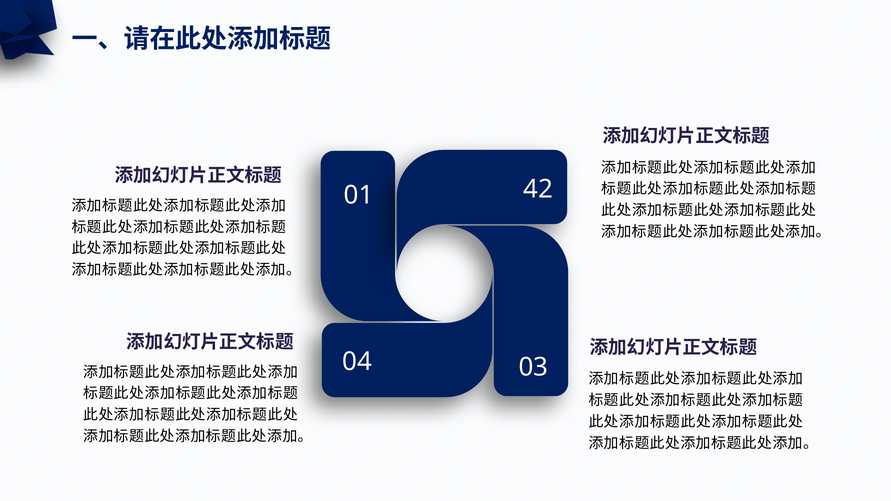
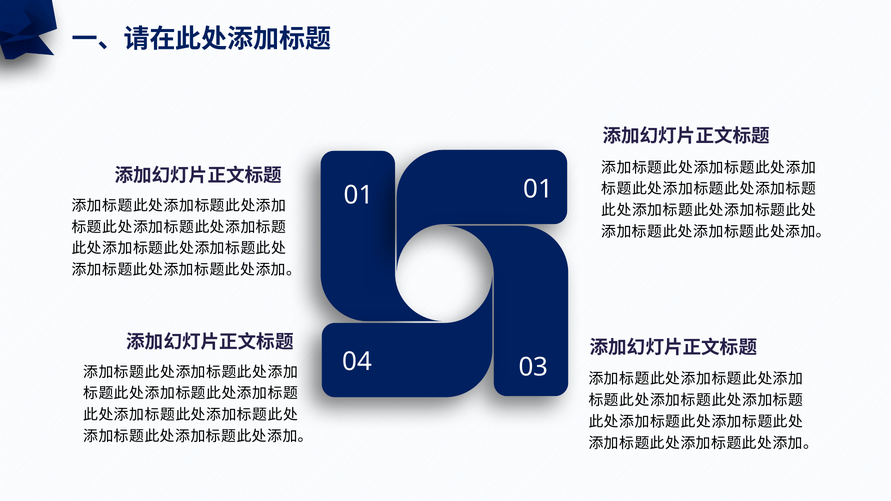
42 at (538, 189): 42 -> 01
